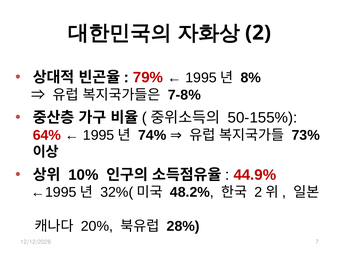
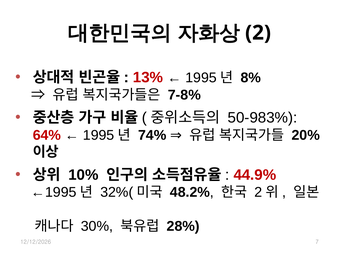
79%: 79% -> 13%
50-155%: 50-155% -> 50-983%
73%: 73% -> 20%
20%: 20% -> 30%
